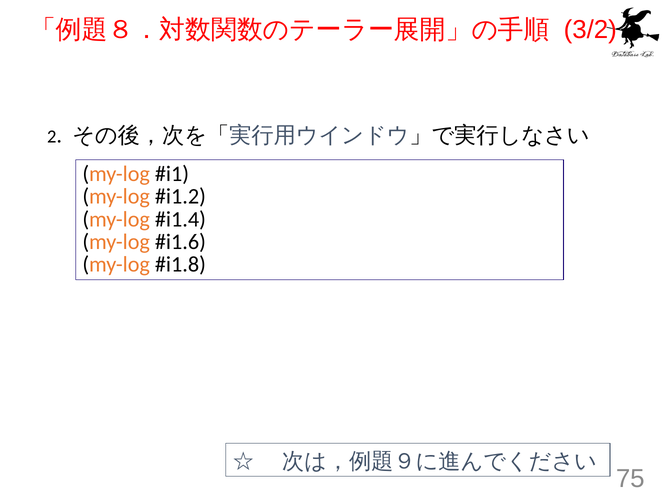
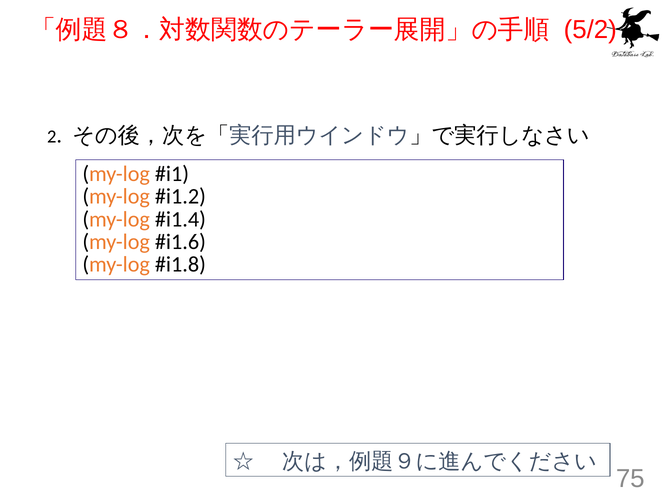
3/2: 3/2 -> 5/2
